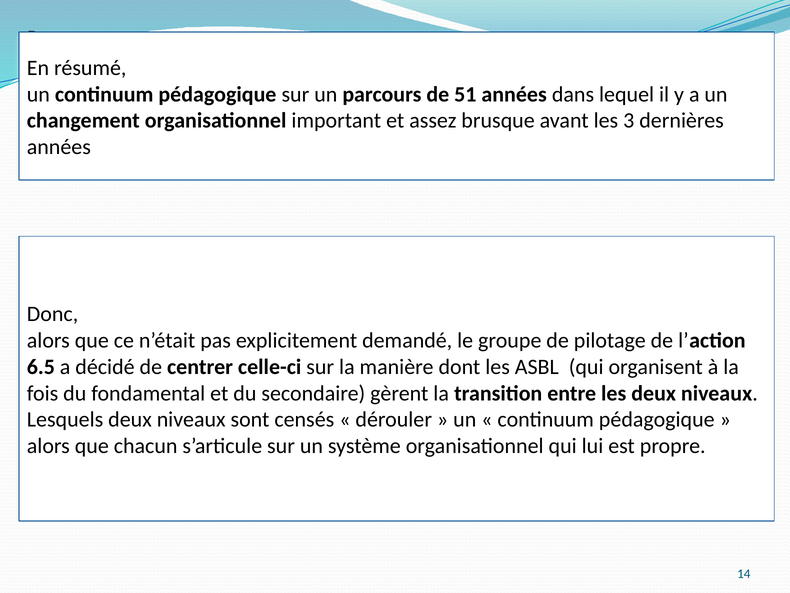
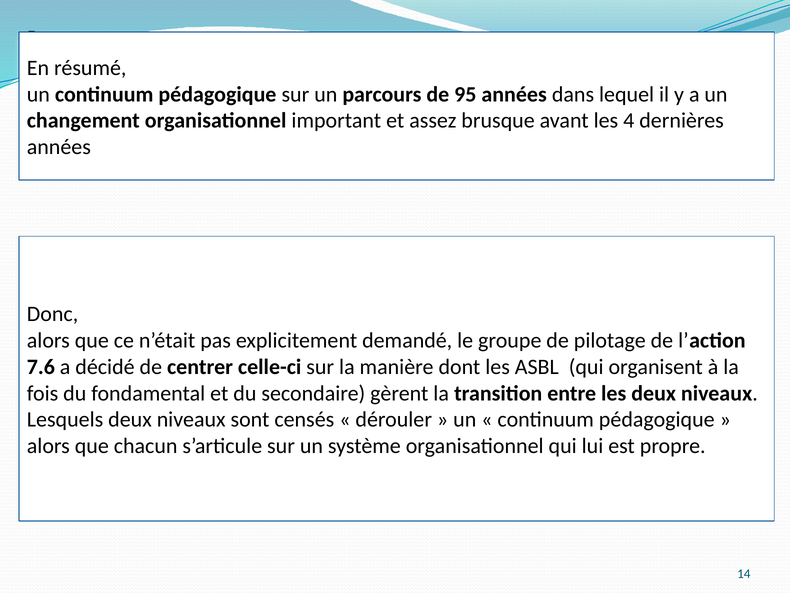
51: 51 -> 95
3: 3 -> 4
6.5: 6.5 -> 7.6
